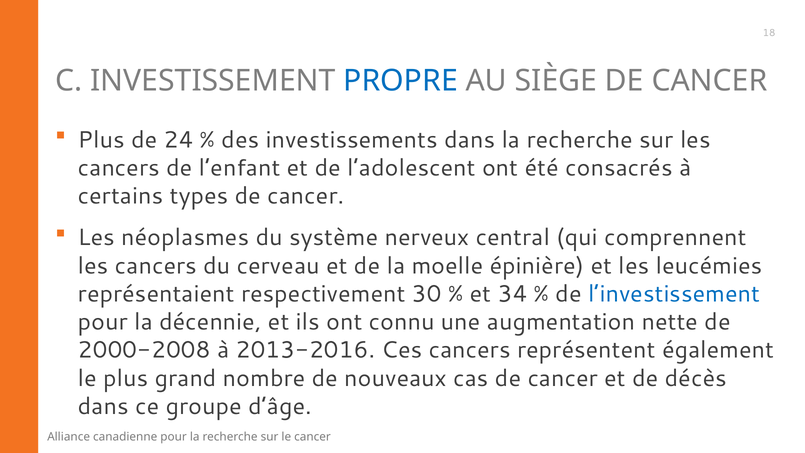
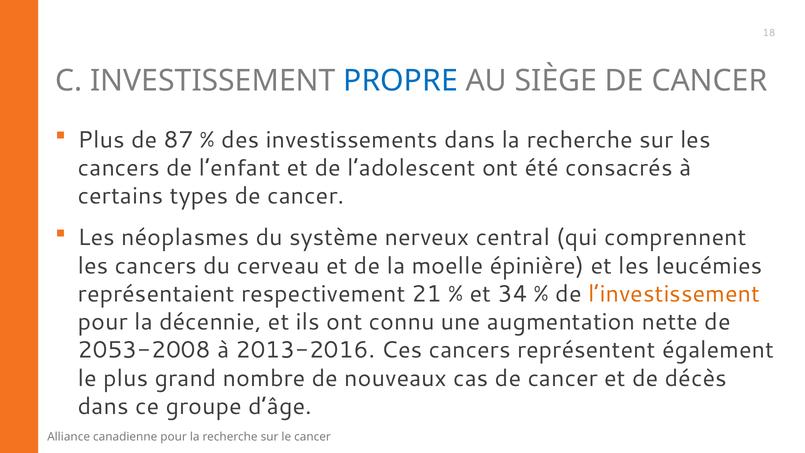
24: 24 -> 87
30: 30 -> 21
l’investissement colour: blue -> orange
2000-2008: 2000-2008 -> 2053-2008
